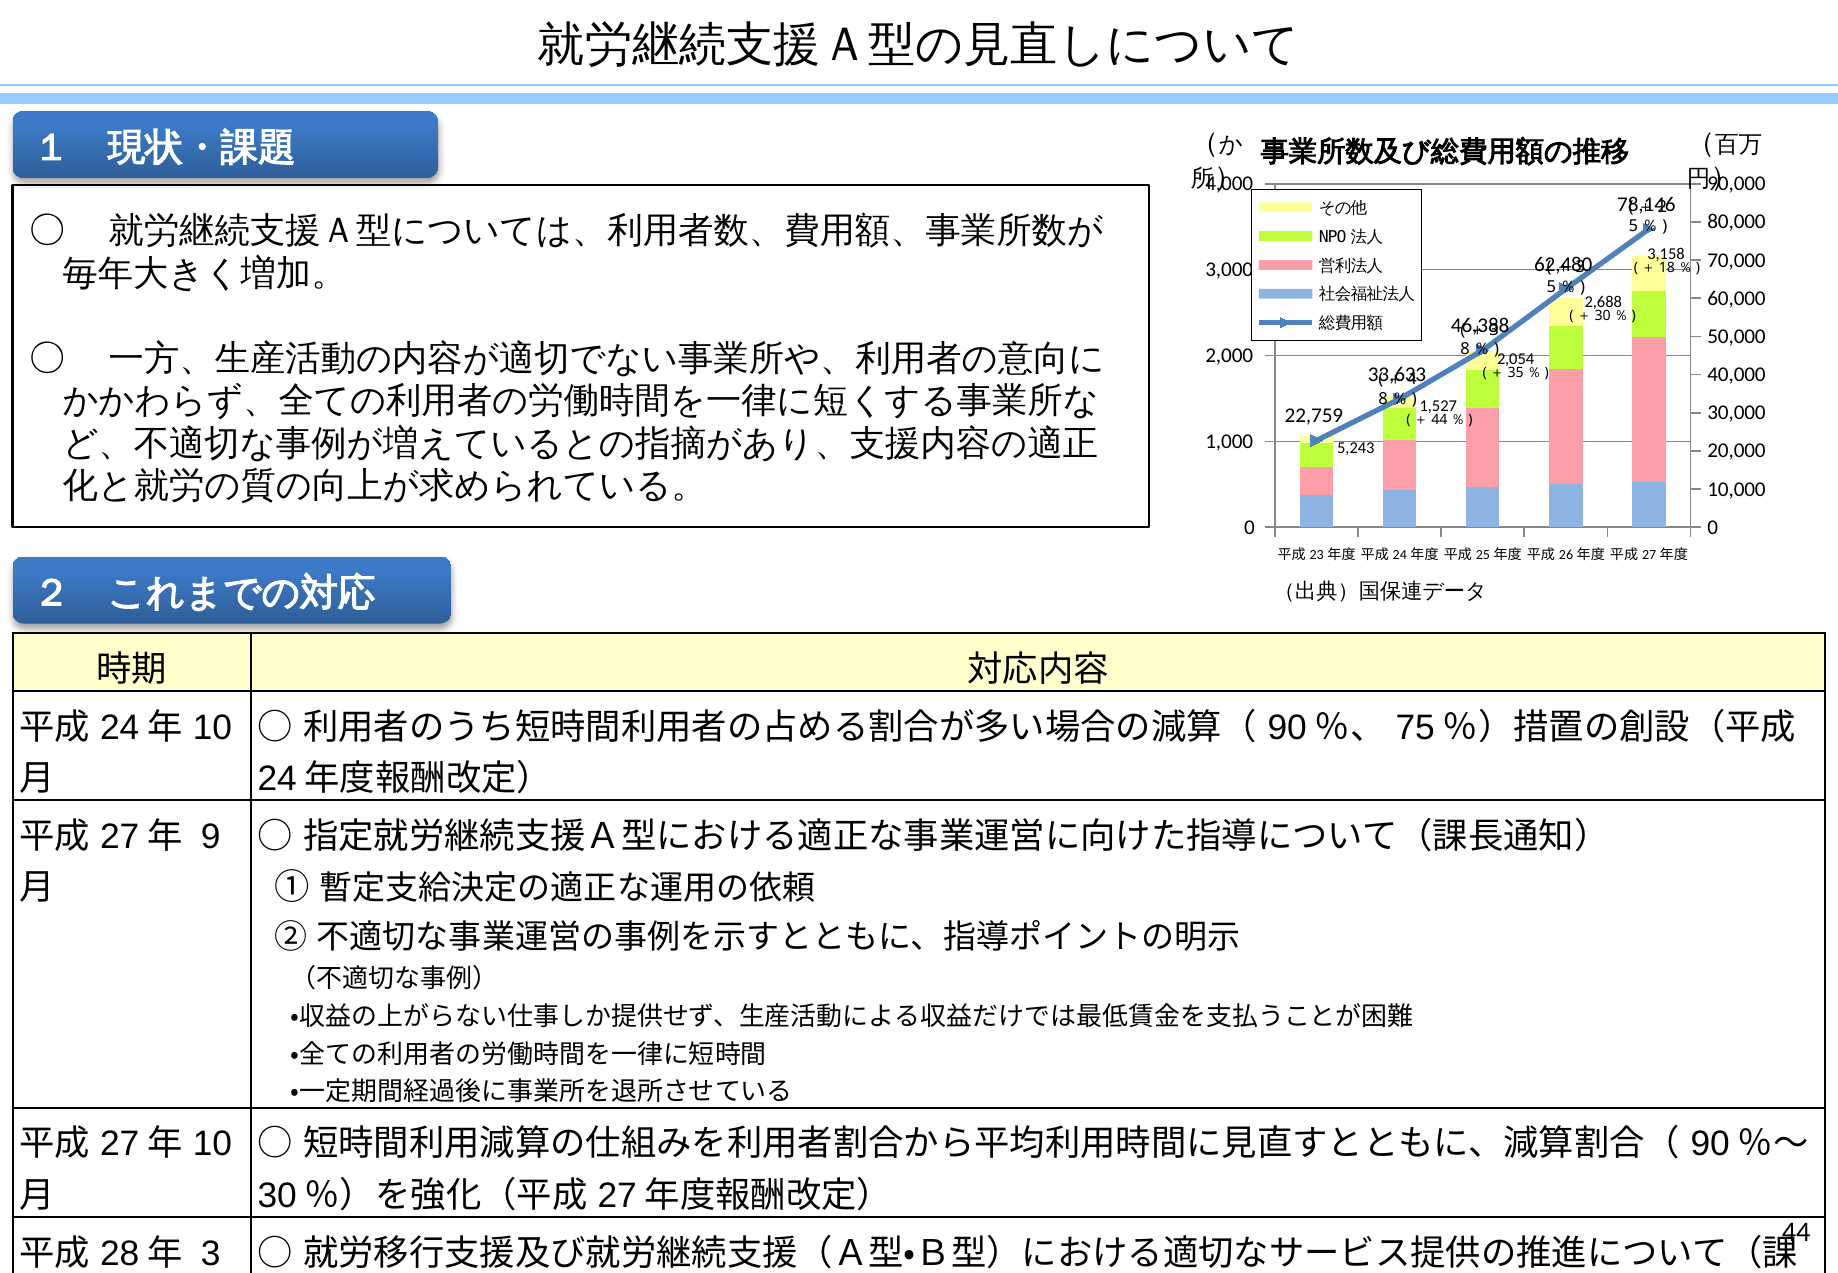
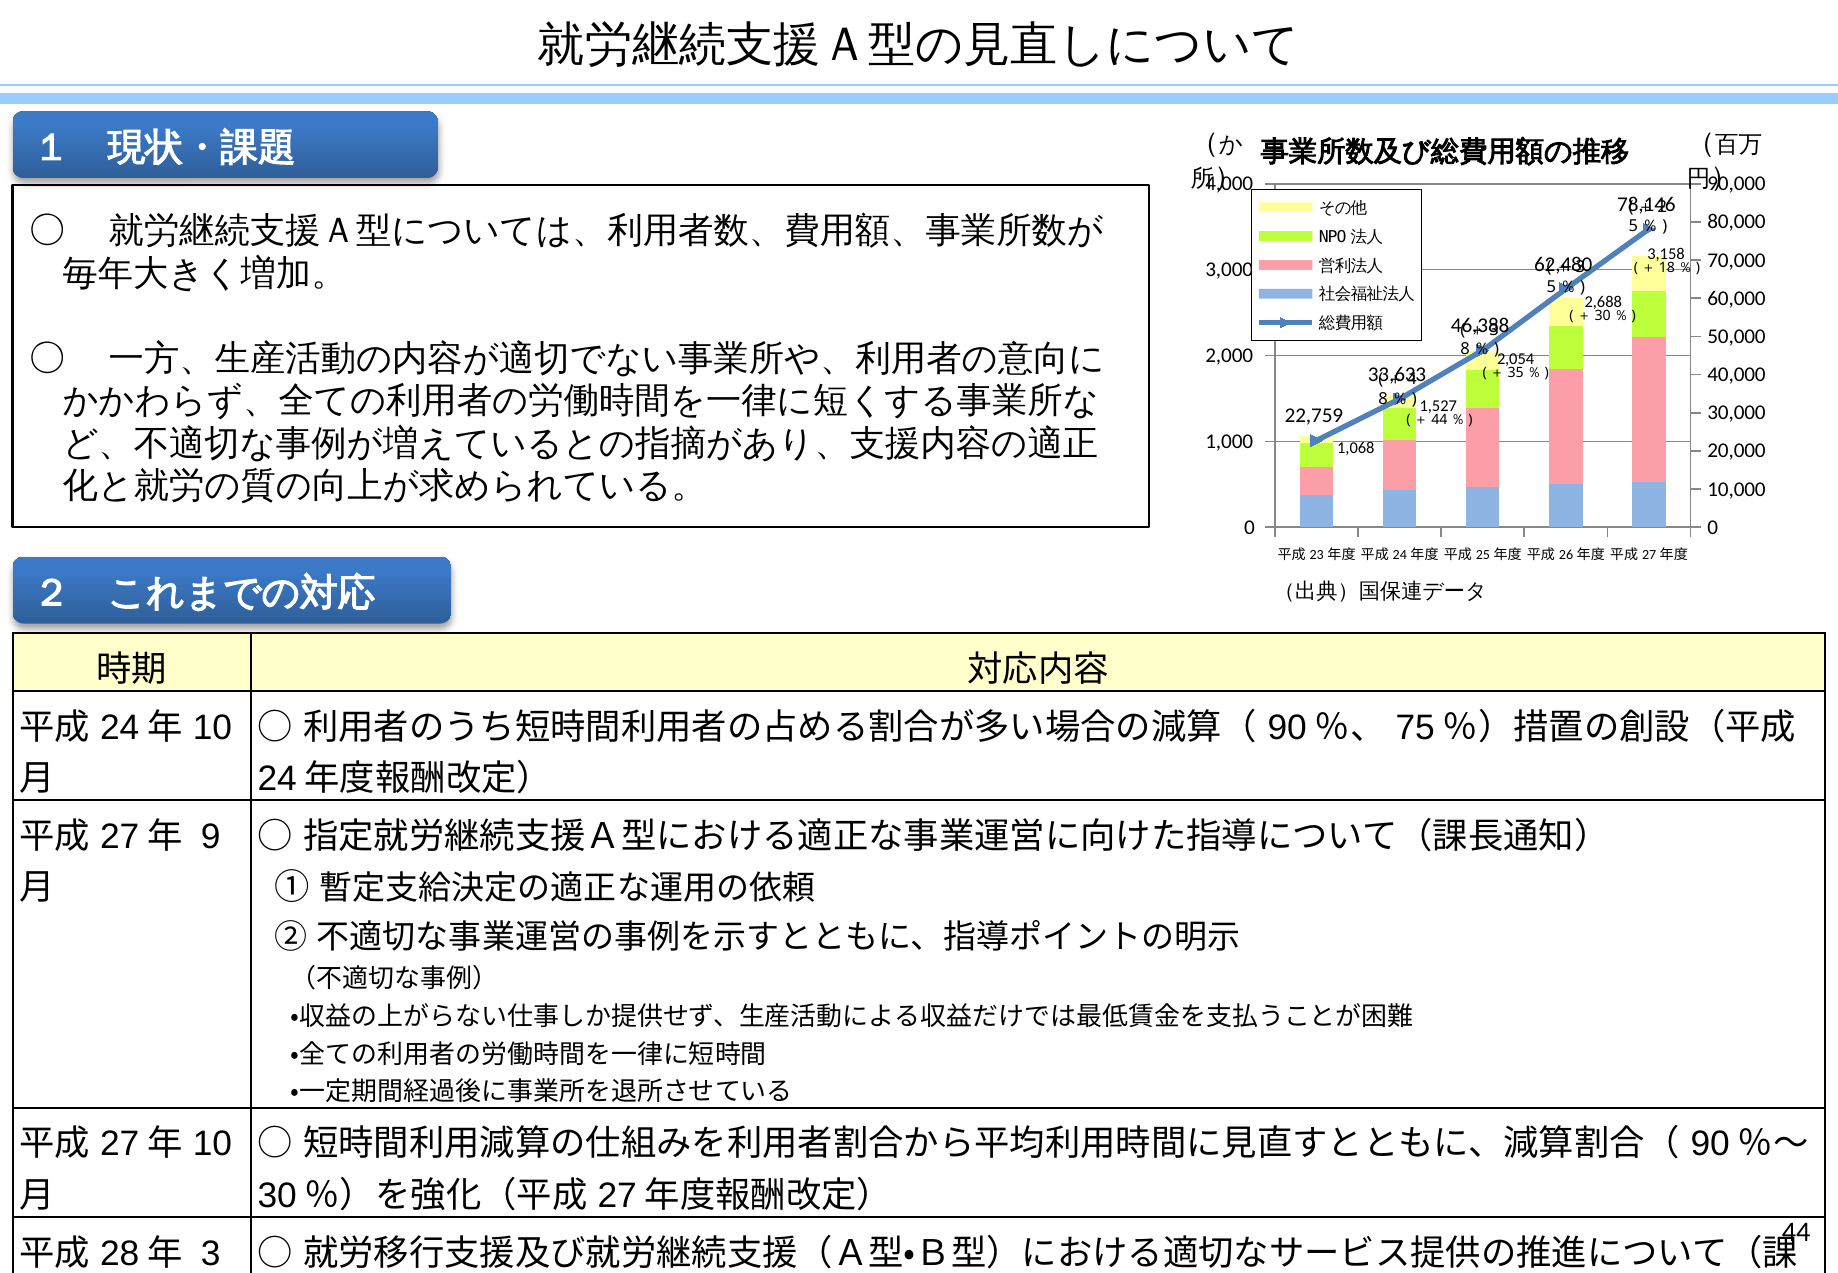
5,243: 5,243 -> 1,068
